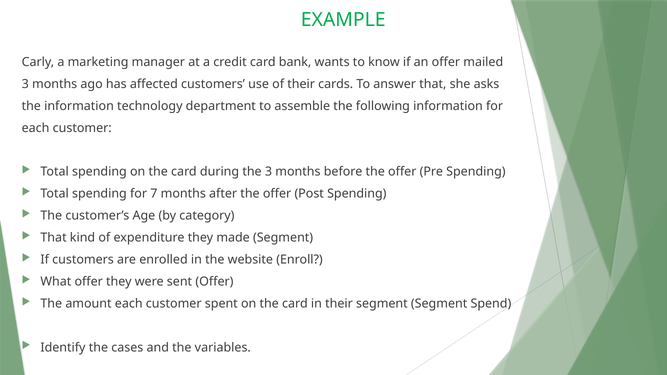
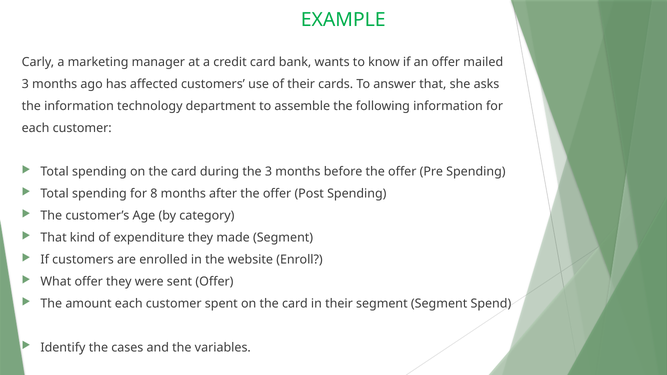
7: 7 -> 8
